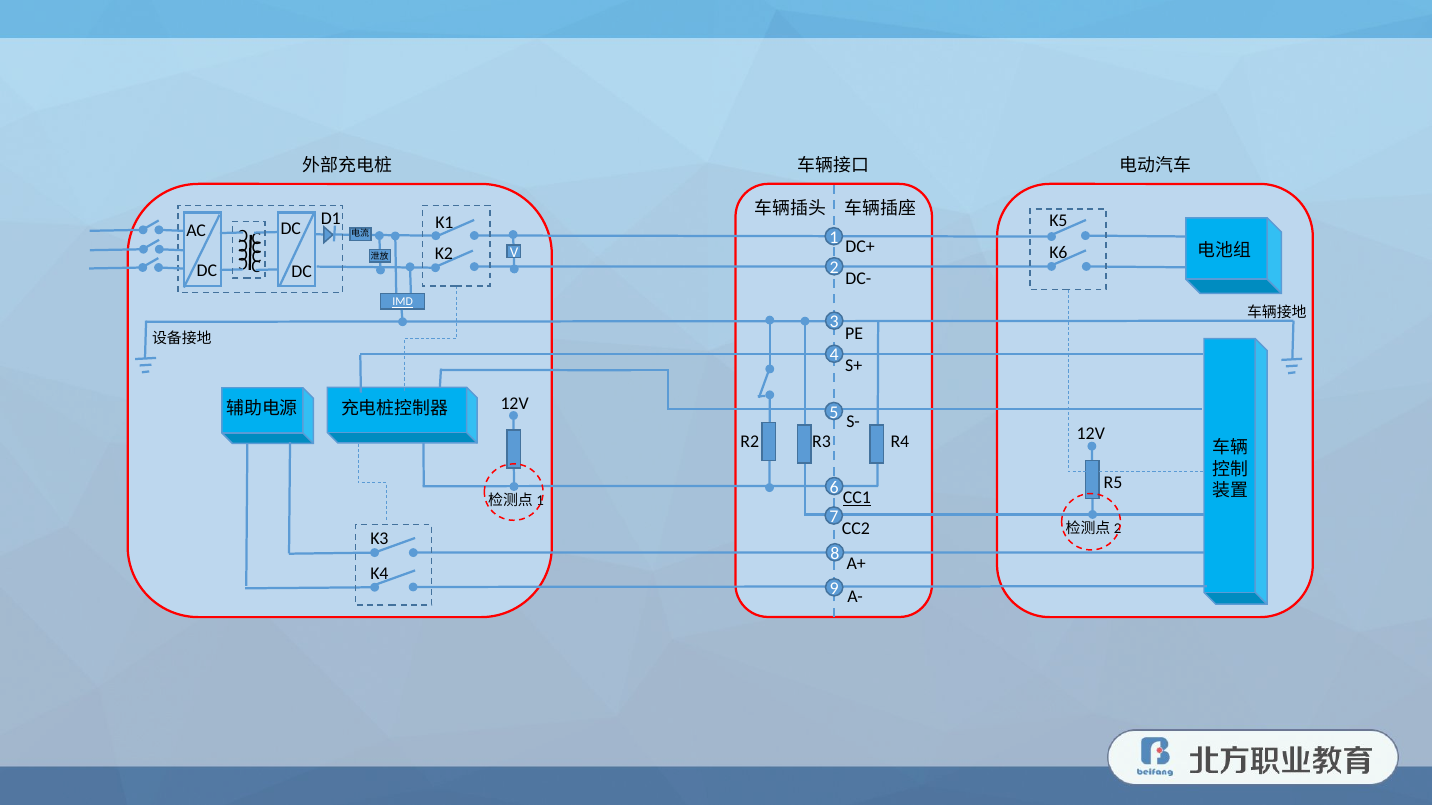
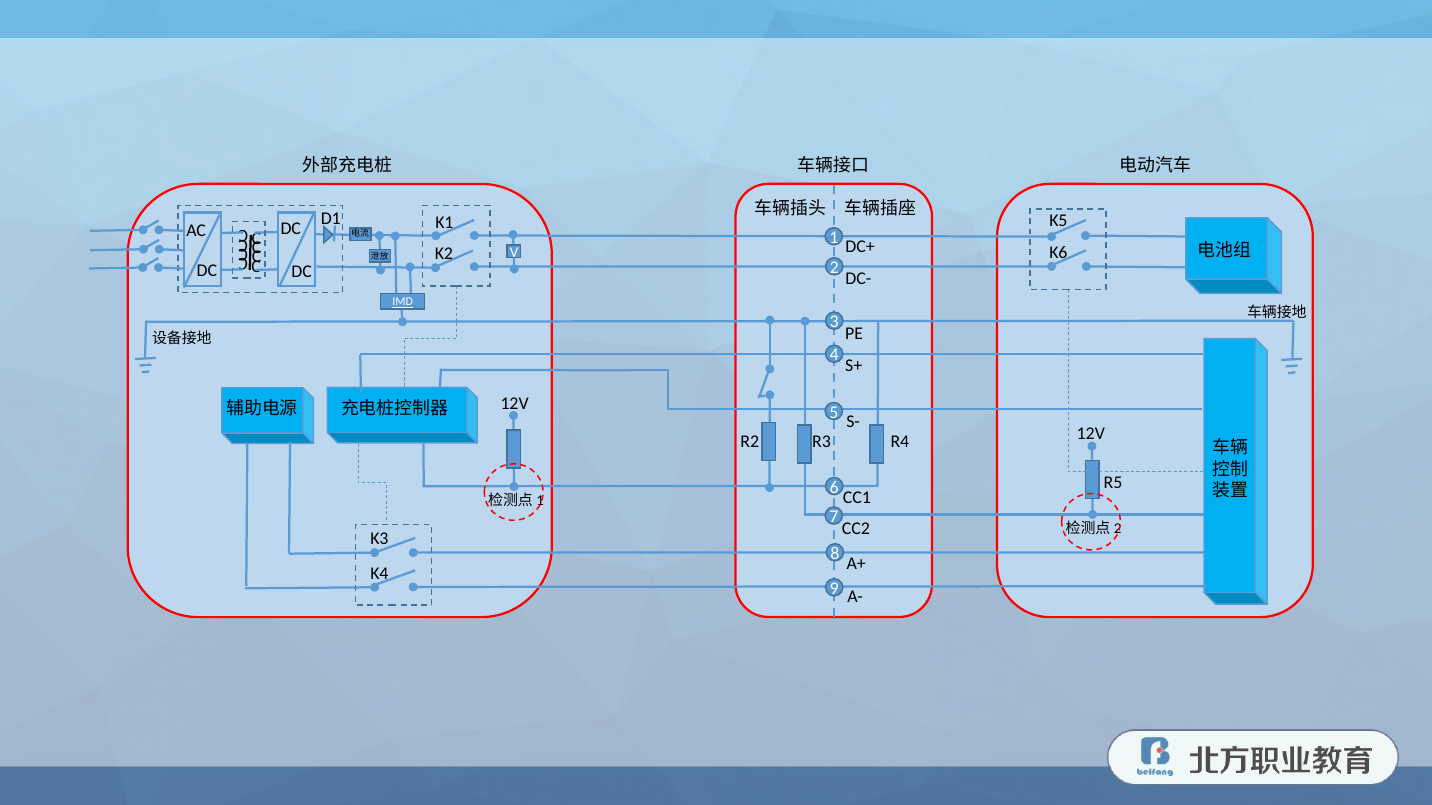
CC1 underline: present -> none
